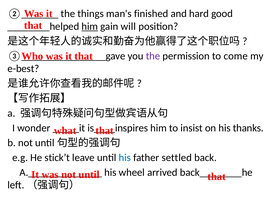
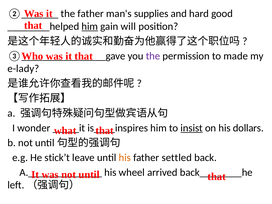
the things: things -> father
finished: finished -> supplies
come: come -> made
e-best: e-best -> e-lady
insist underline: none -> present
thanks: thanks -> dollars
his at (125, 158) colour: blue -> orange
